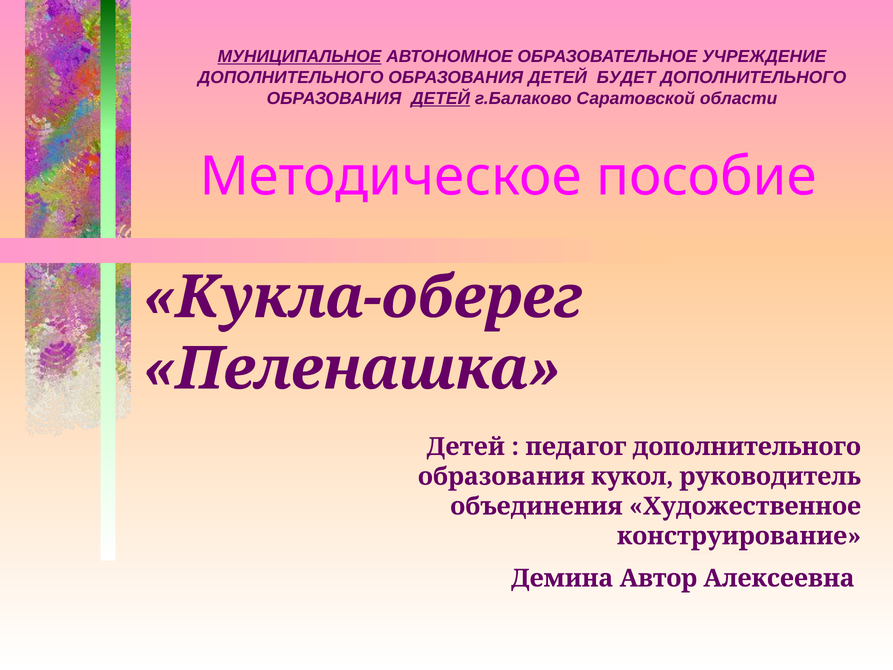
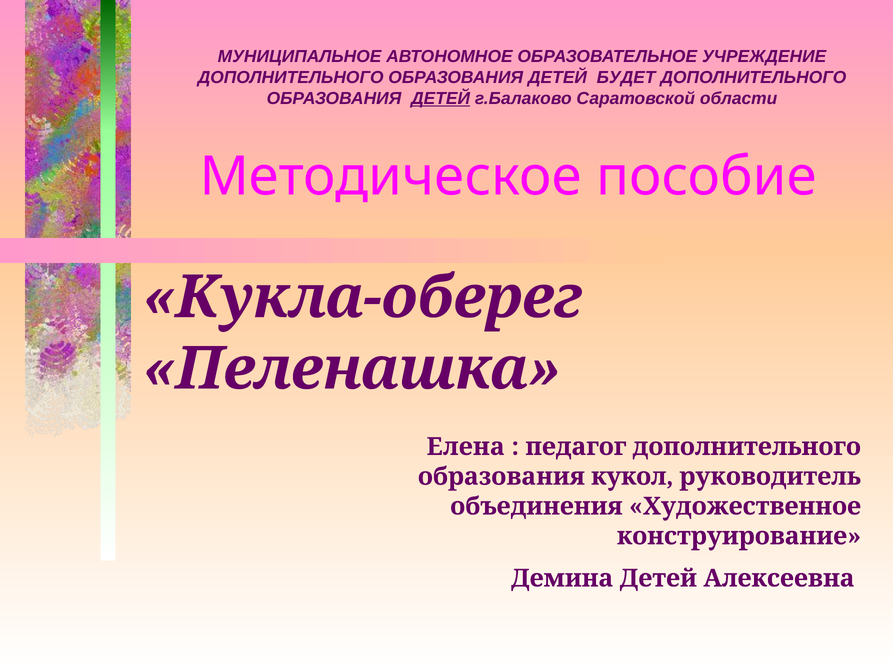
МУНИЦИПАЛЬНОЕ underline: present -> none
Детей at (466, 447): Детей -> Елена
Демина Автор: Автор -> Детей
